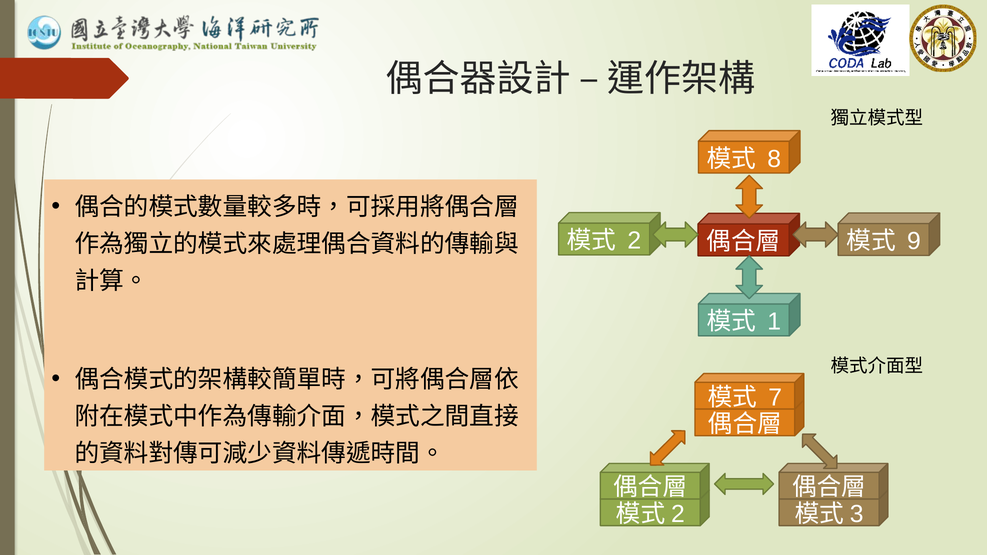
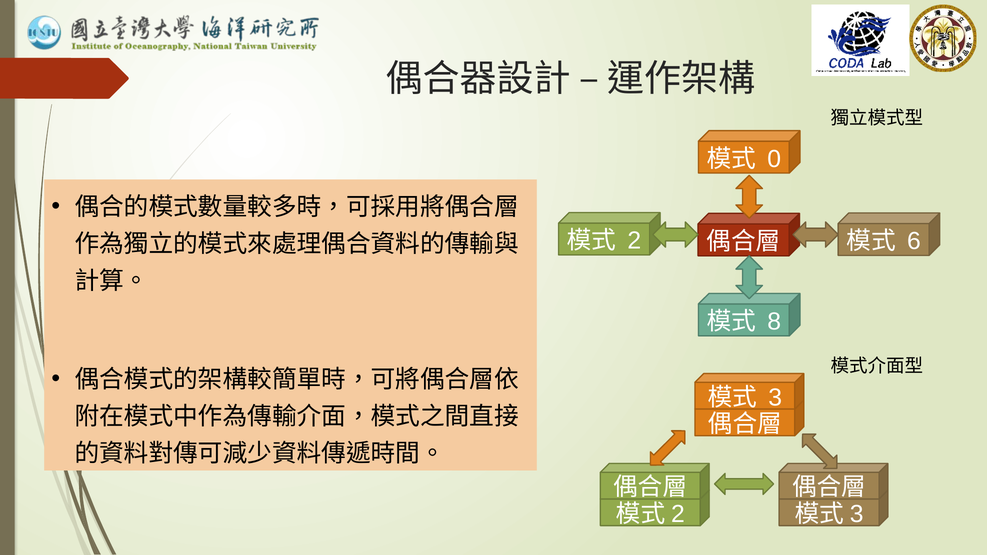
8: 8 -> 0
9: 9 -> 6
1: 1 -> 8
7: 7 -> 3
